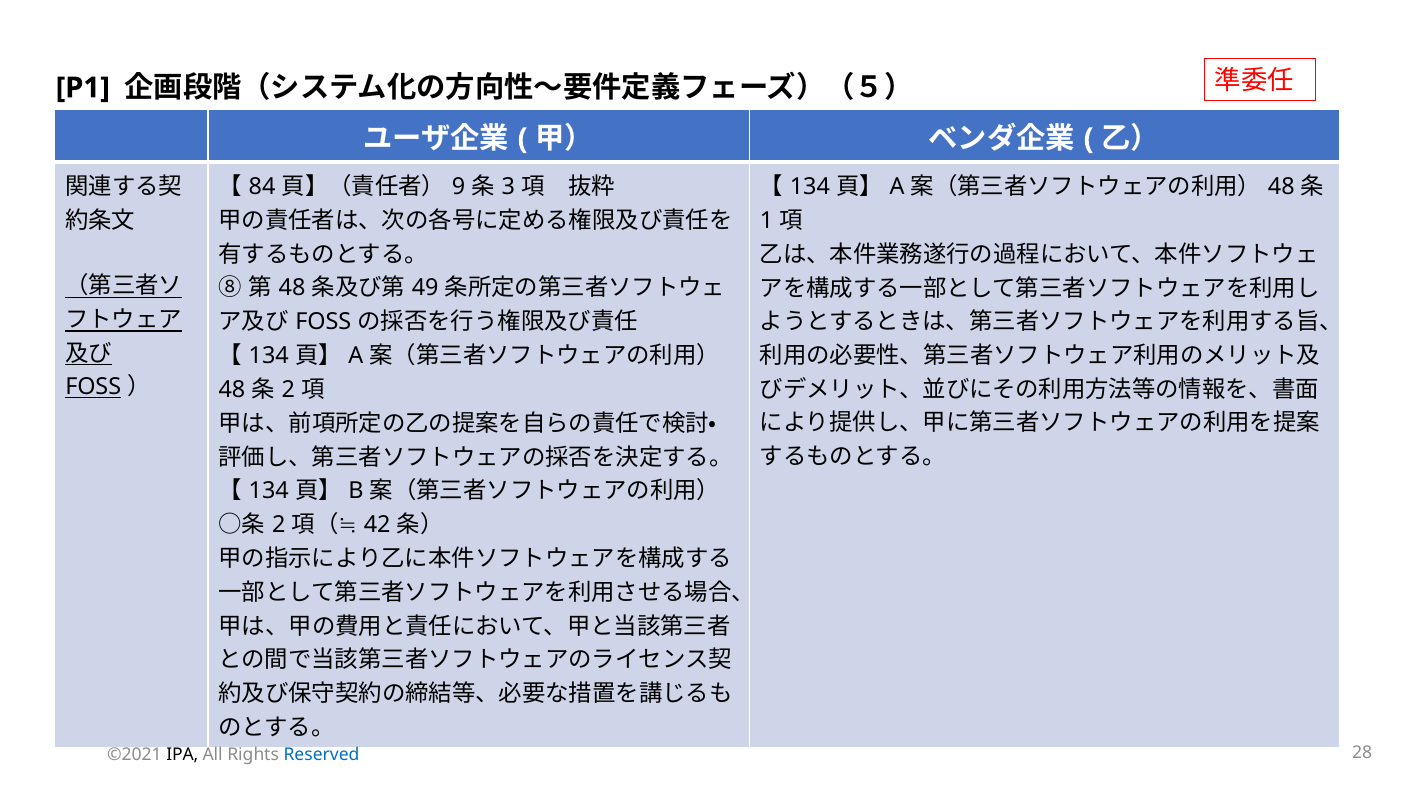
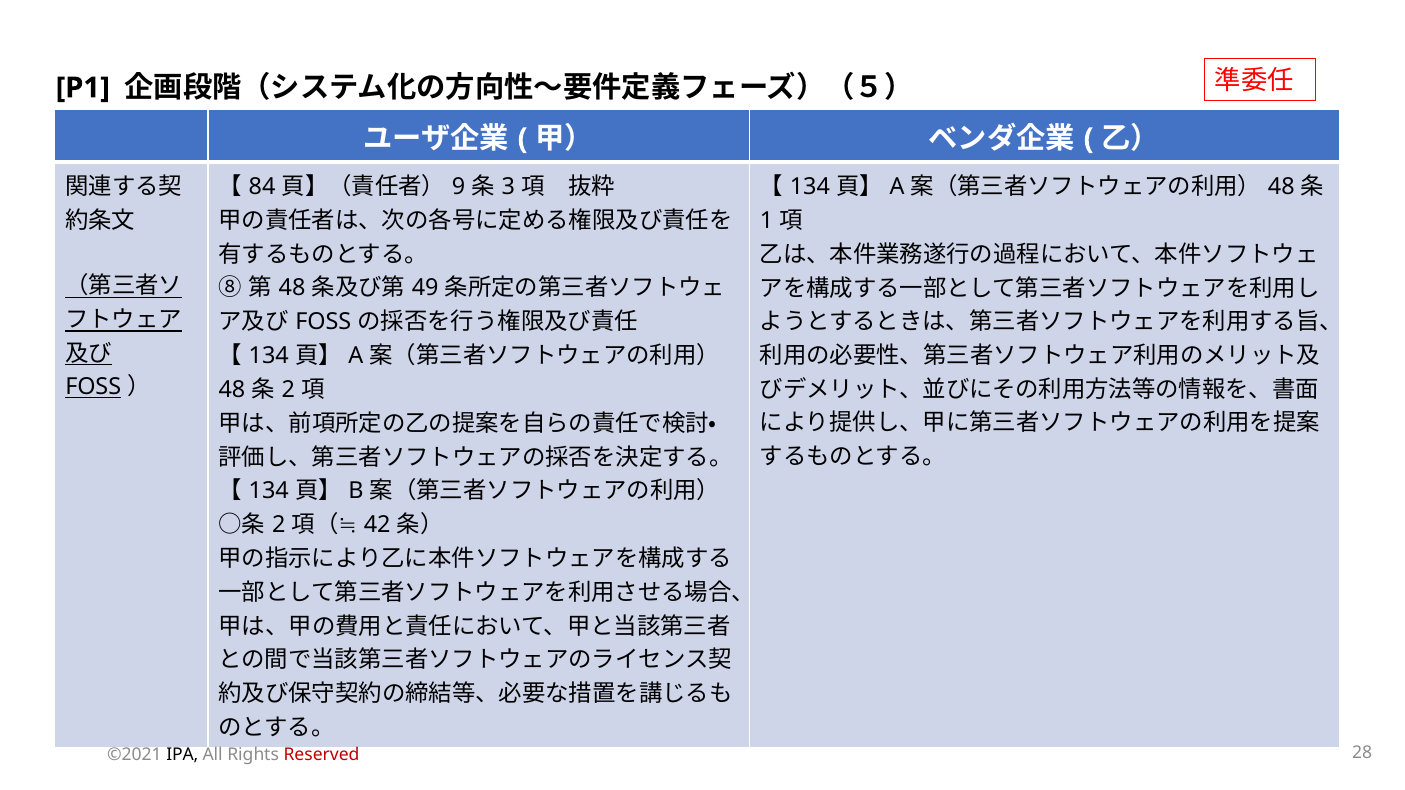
Reserved colour: blue -> red
